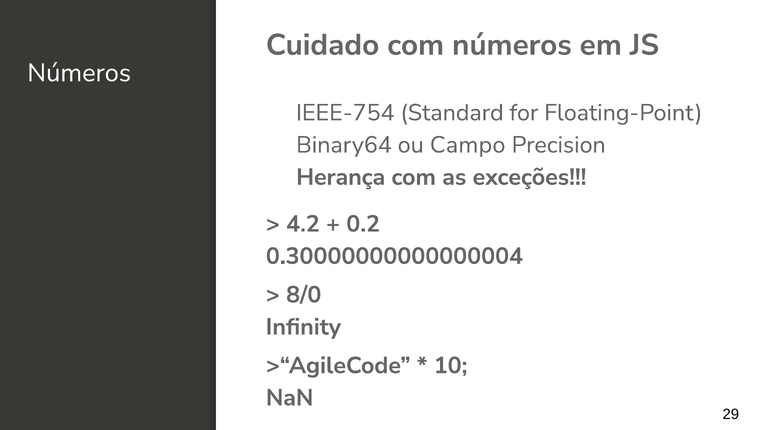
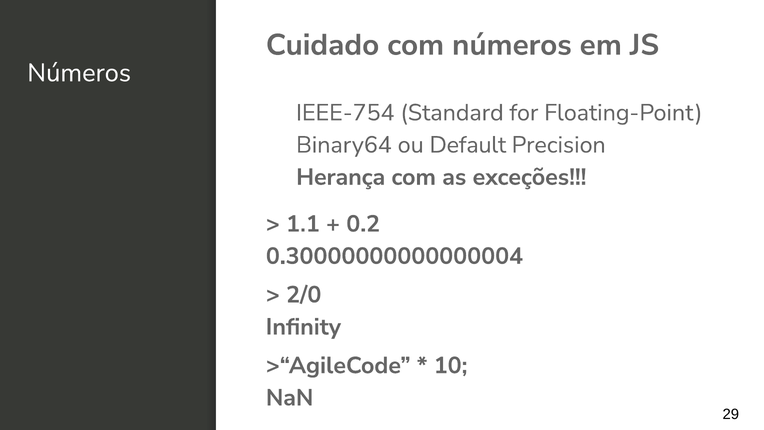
Campo: Campo -> Default
4.2: 4.2 -> 1.1
8/0: 8/0 -> 2/0
